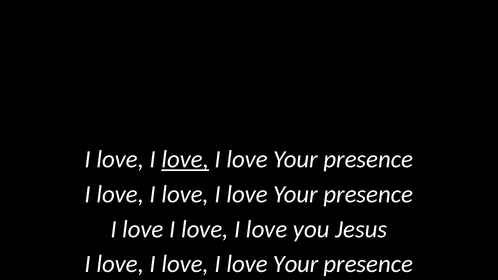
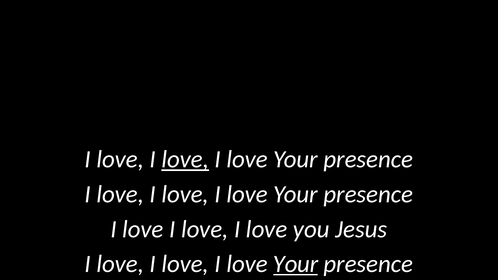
Your at (296, 264) underline: none -> present
